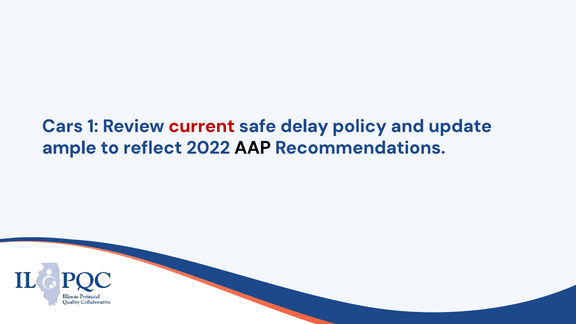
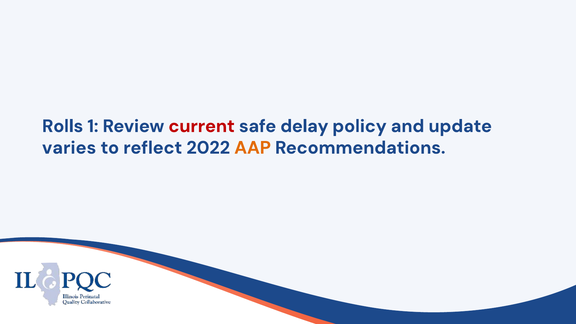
Cars: Cars -> Rolls
ample: ample -> varies
AAP colour: black -> orange
